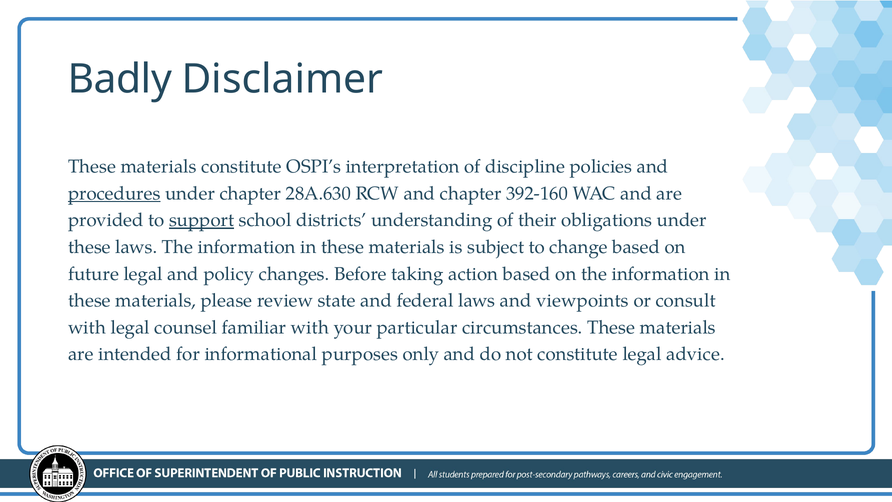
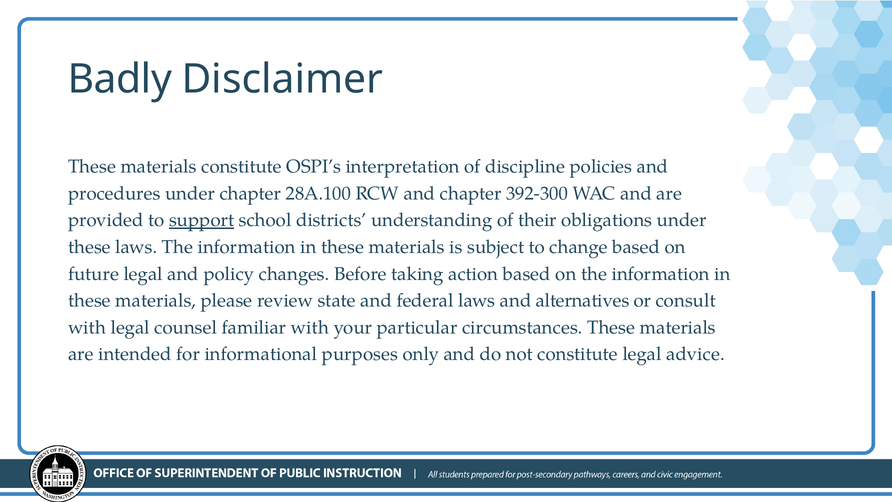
procedures underline: present -> none
28A.630: 28A.630 -> 28A.100
392-160: 392-160 -> 392-300
viewpoints: viewpoints -> alternatives
